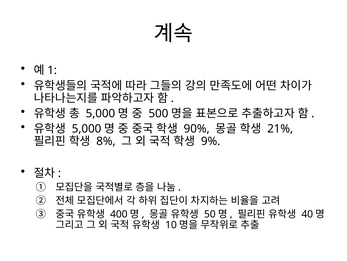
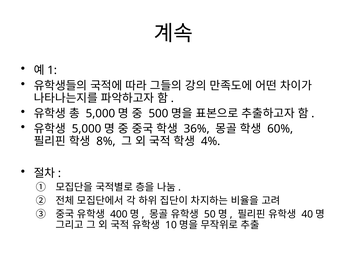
90%: 90% -> 36%
21%: 21% -> 60%
9%: 9% -> 4%
